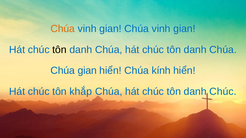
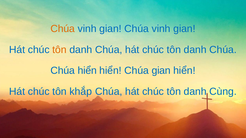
tôn at (59, 50) colour: black -> orange
Chúa gian: gian -> hiển
Chúa kính: kính -> gian
danh Chúc: Chúc -> Cùng
